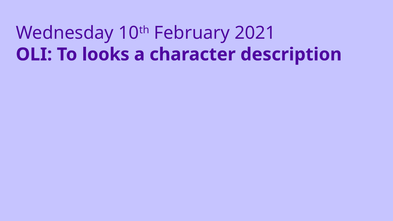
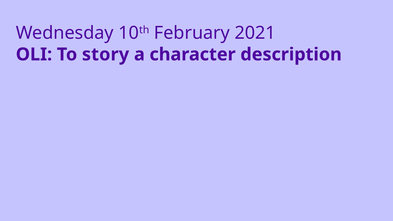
looks: looks -> story
